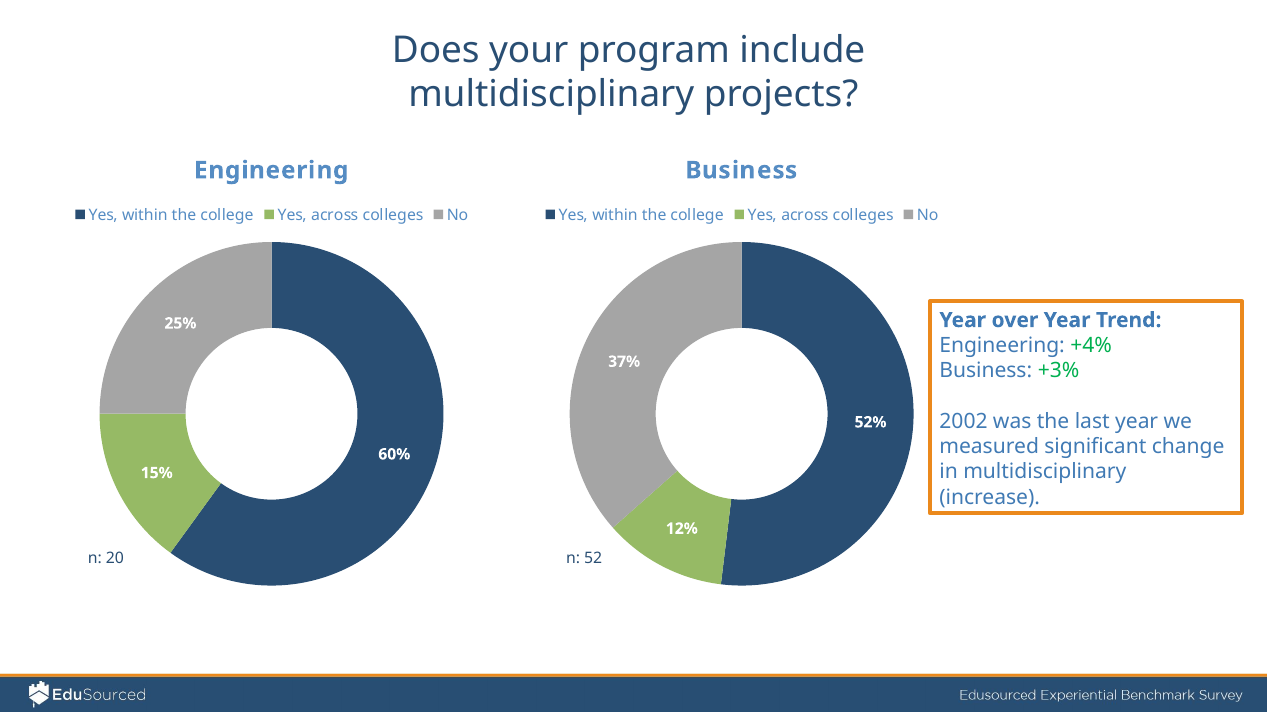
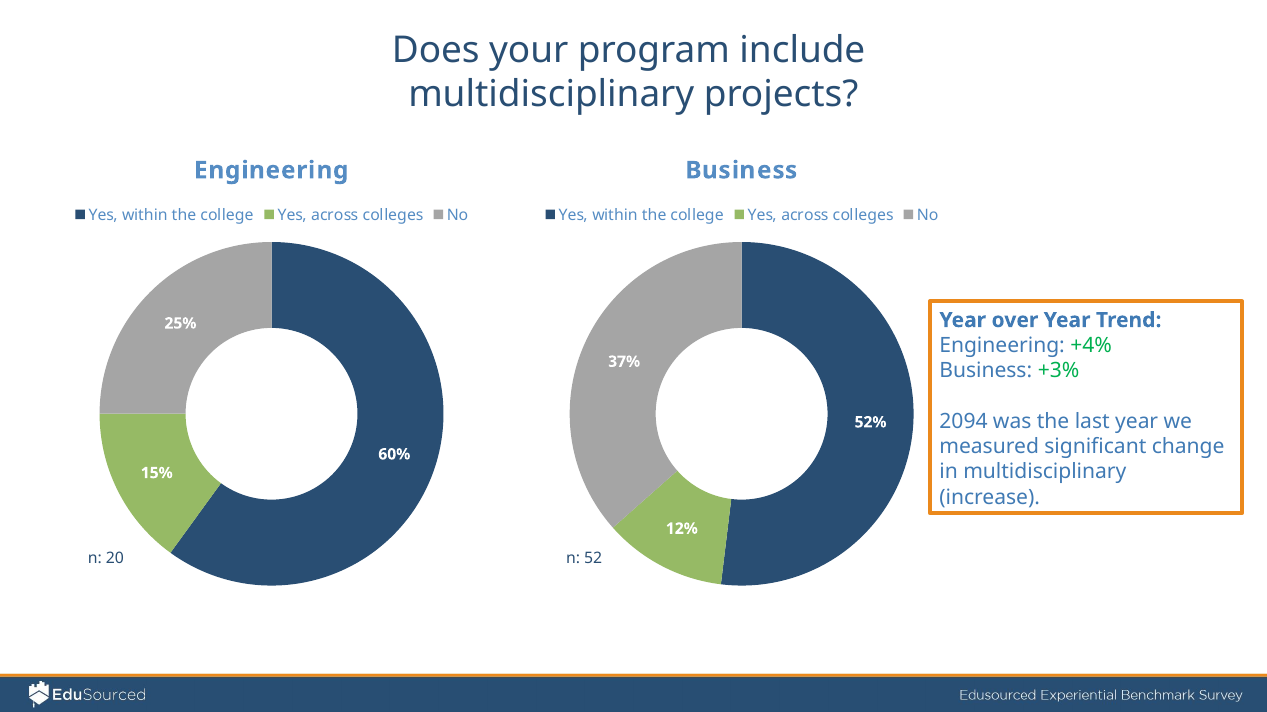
2002: 2002 -> 2094
